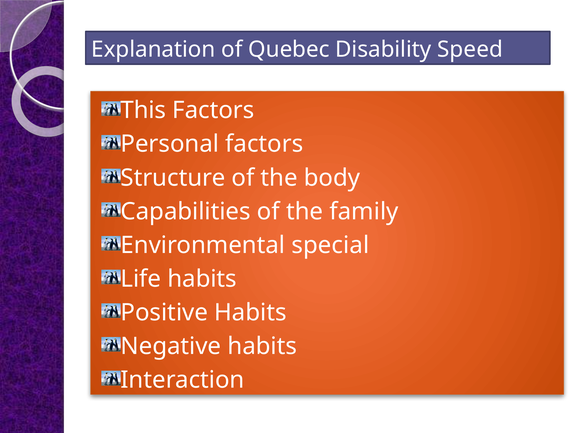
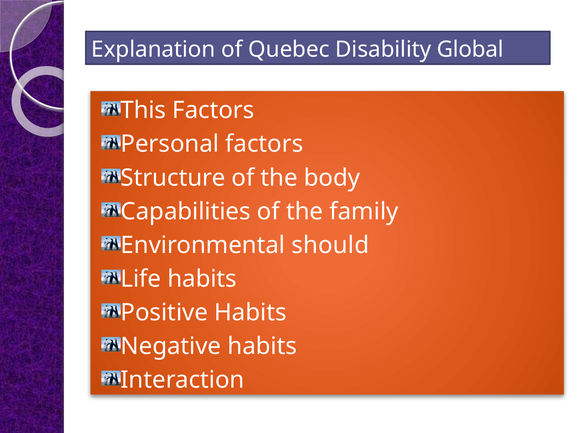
Speed: Speed -> Global
special: special -> should
